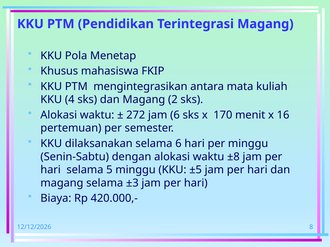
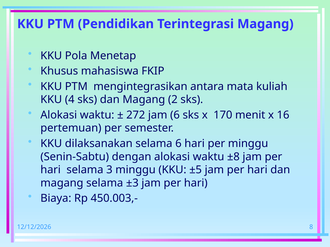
5: 5 -> 3
420.000,-: 420.000,- -> 450.003,-
